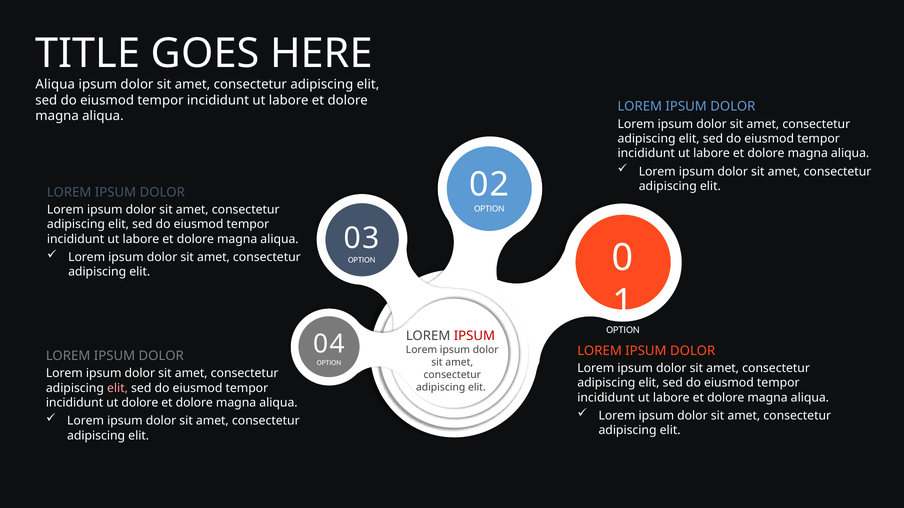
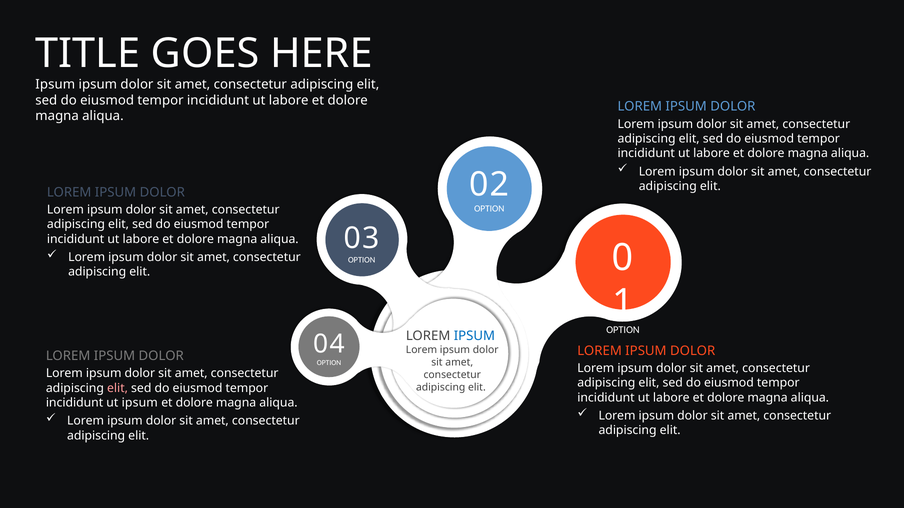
Aliqua at (55, 84): Aliqua -> Ipsum
IPSUM at (474, 336) colour: red -> blue
ut dolore: dolore -> ipsum
